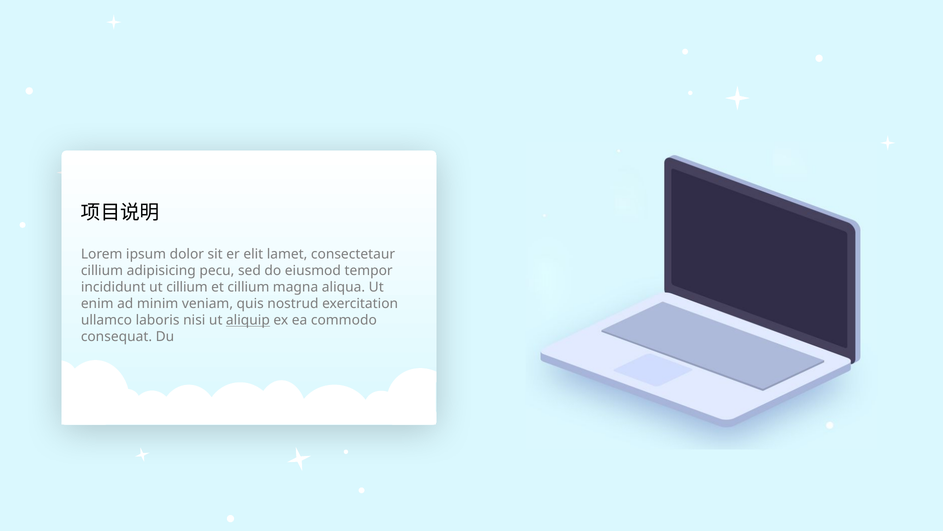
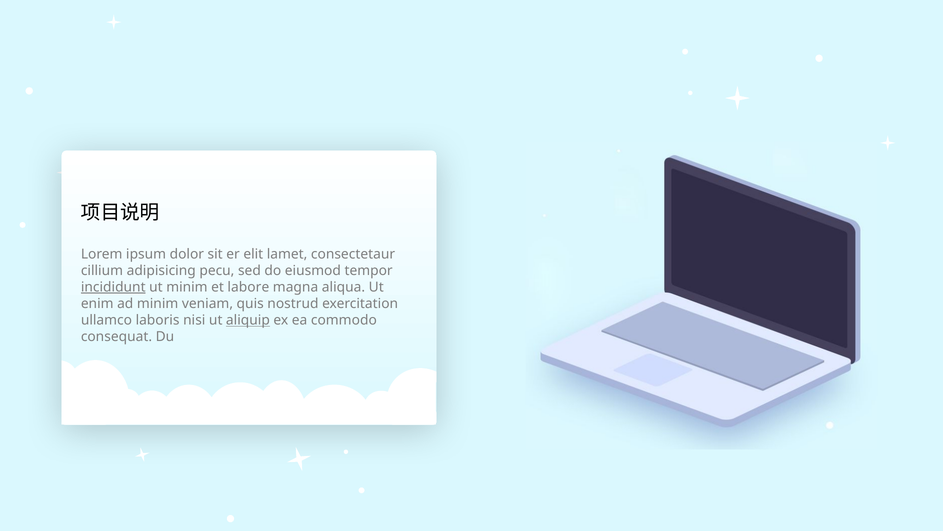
incididunt underline: none -> present
ut cillium: cillium -> minim
et cillium: cillium -> labore
